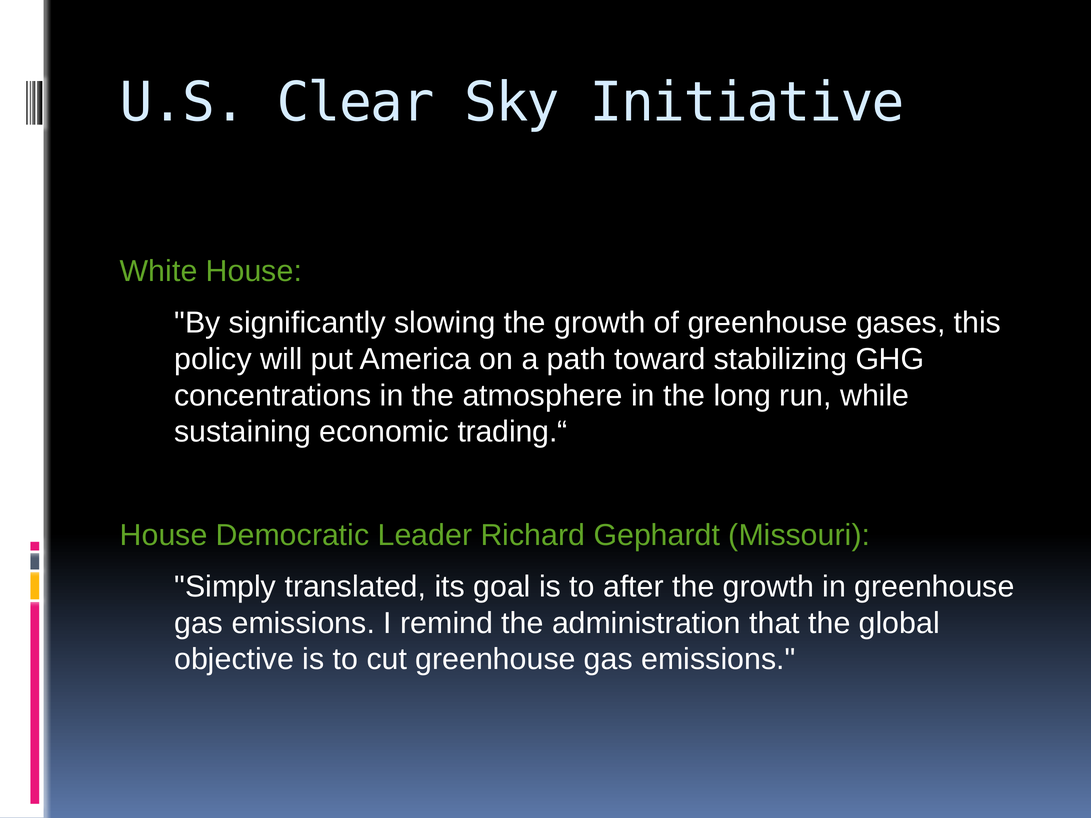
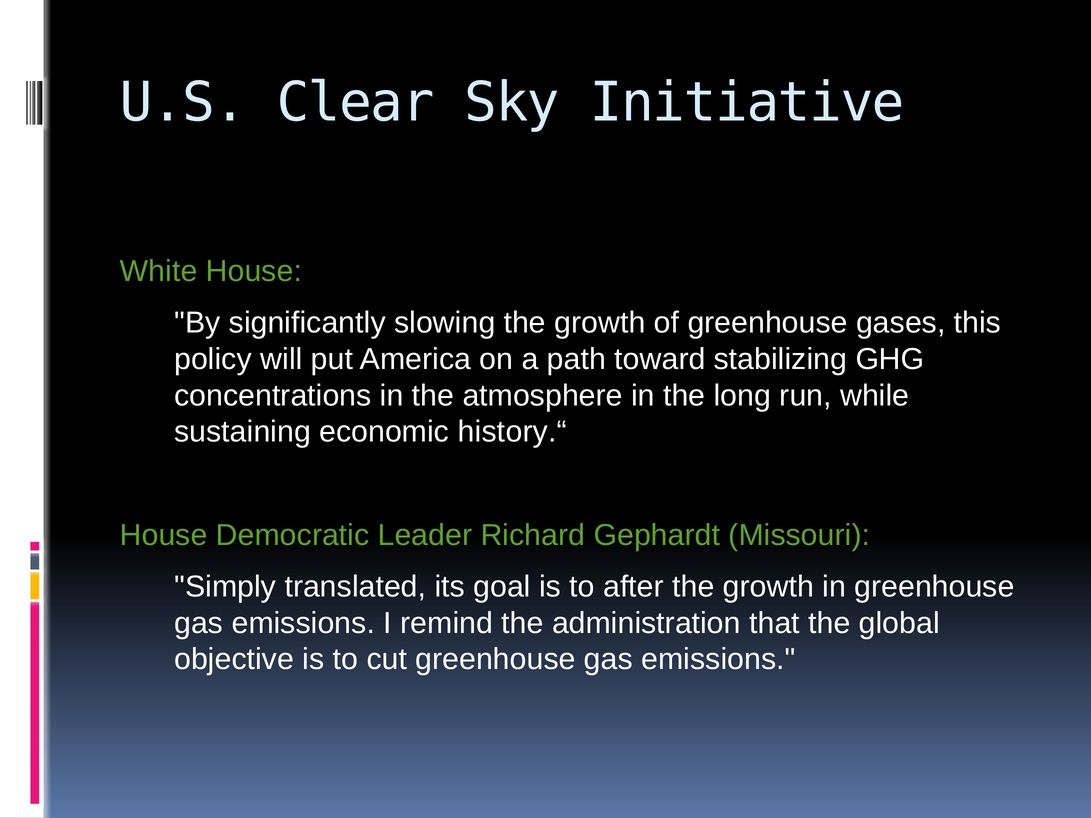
trading.“: trading.“ -> history.“
